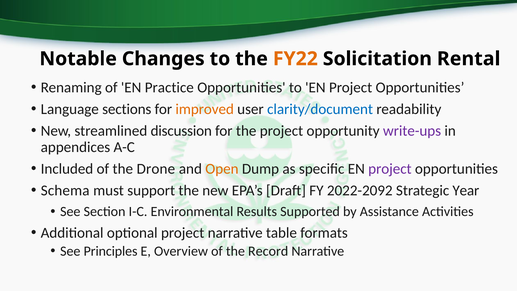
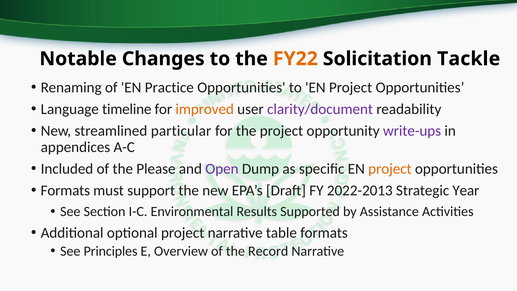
Rental: Rental -> Tackle
sections: sections -> timeline
clarity/document colour: blue -> purple
discussion: discussion -> particular
Drone: Drone -> Please
Open colour: orange -> purple
project at (390, 169) colour: purple -> orange
Schema at (65, 190): Schema -> Formats
2022-2092: 2022-2092 -> 2022-2013
